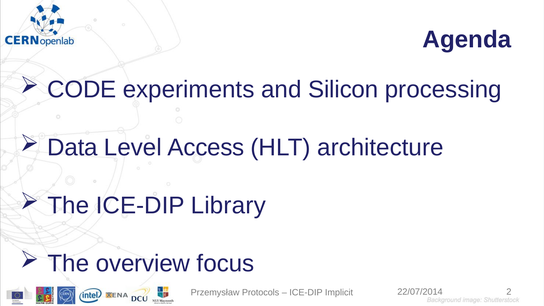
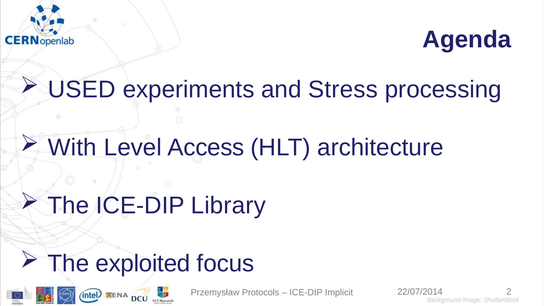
CODE: CODE -> USED
Silicon: Silicon -> Stress
Data: Data -> With
overview: overview -> exploited
